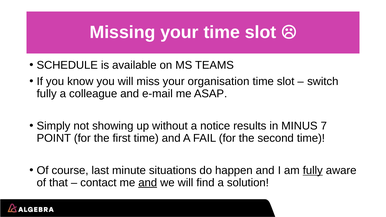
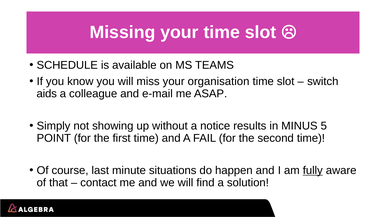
fully at (47, 94): fully -> aids
7: 7 -> 5
and at (148, 183) underline: present -> none
